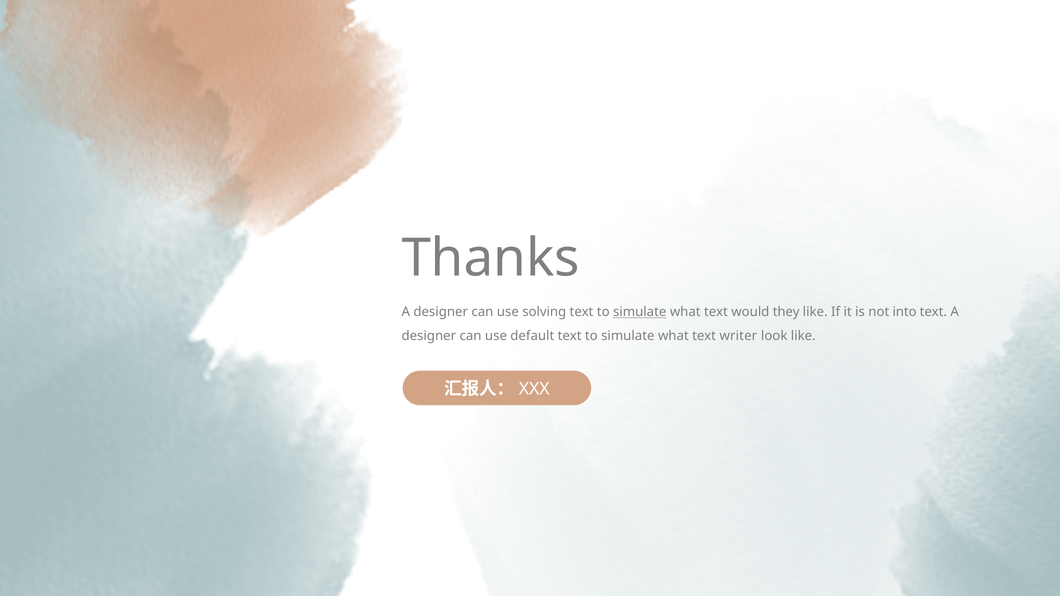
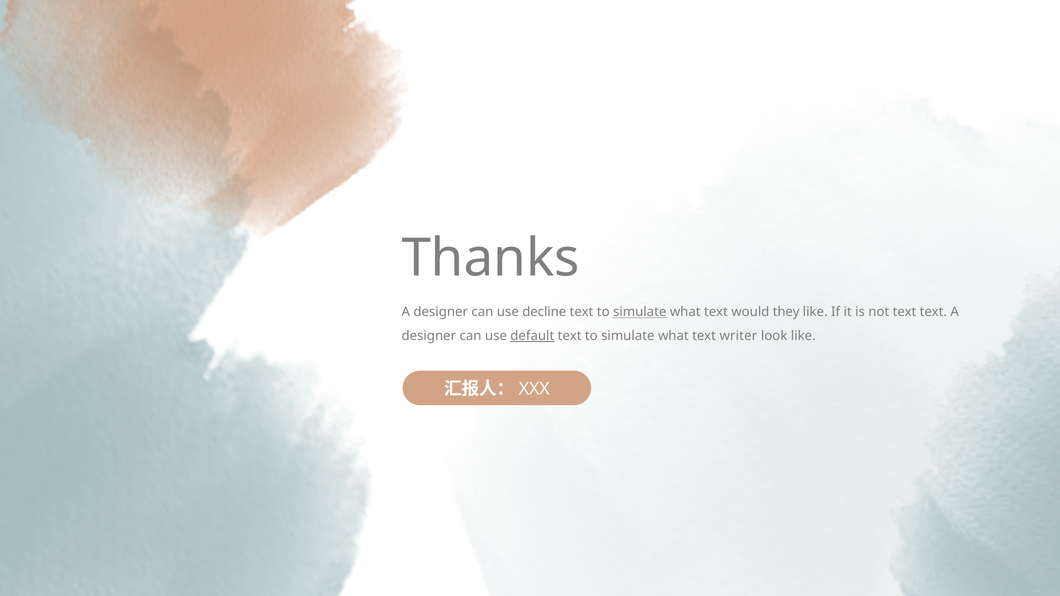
solving: solving -> decline
not into: into -> text
default underline: none -> present
